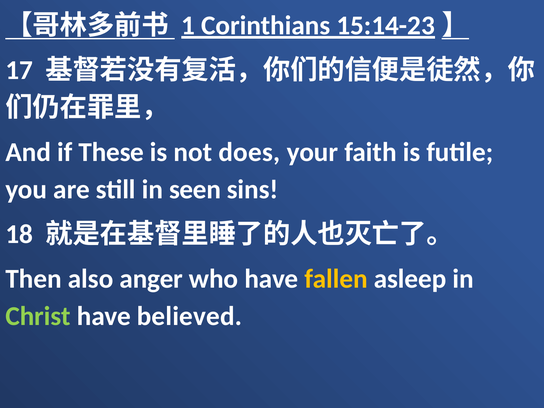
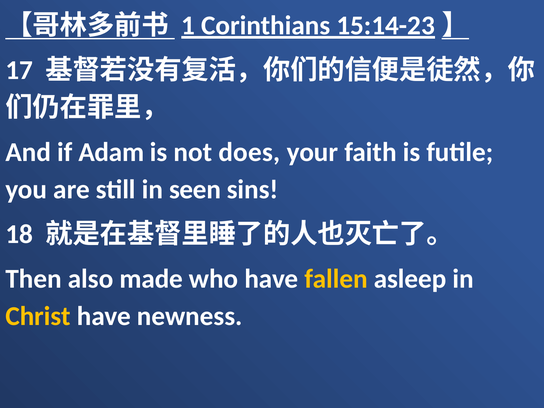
These: These -> Adam
anger: anger -> made
Christ colour: light green -> yellow
believed: believed -> newness
